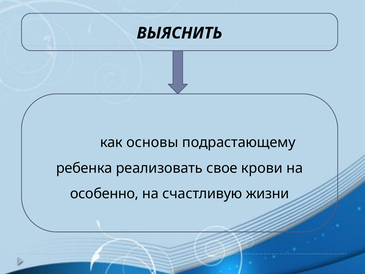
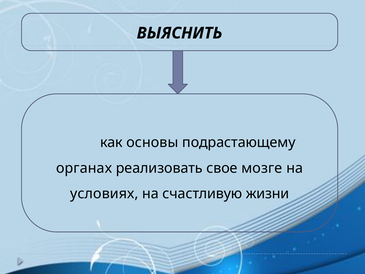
ребенка: ребенка -> органах
крови: крови -> мозге
особенно: особенно -> условиях
